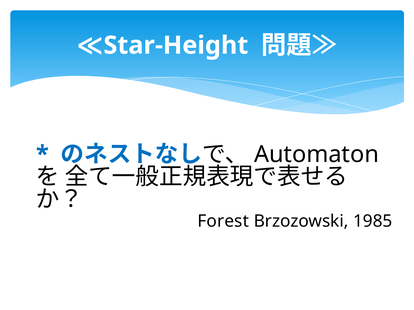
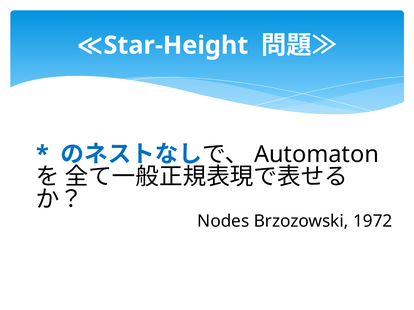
Forest: Forest -> Nodes
1985: 1985 -> 1972
